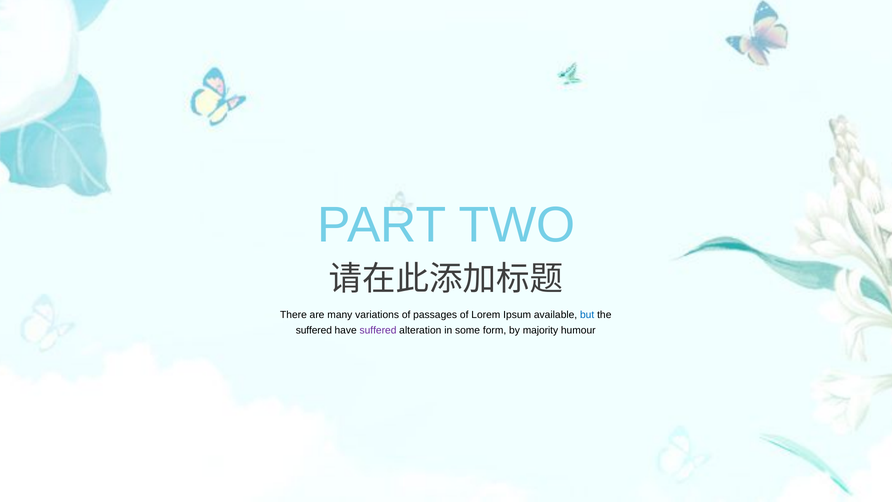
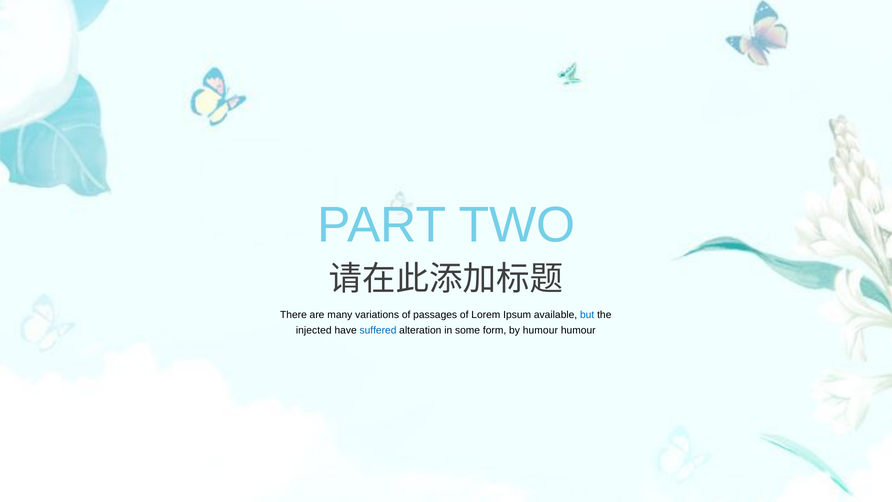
suffered at (314, 330): suffered -> injected
suffered at (378, 330) colour: purple -> blue
by majority: majority -> humour
